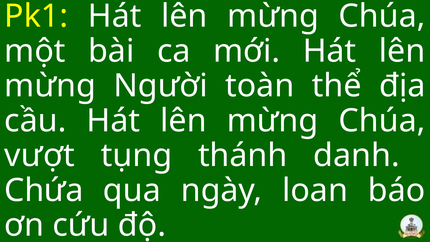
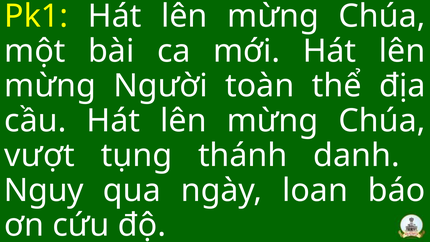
Chứa: Chứa -> Nguy
